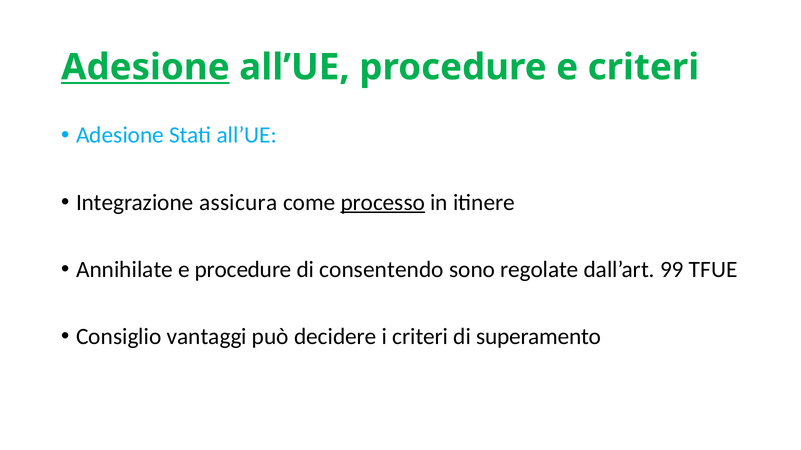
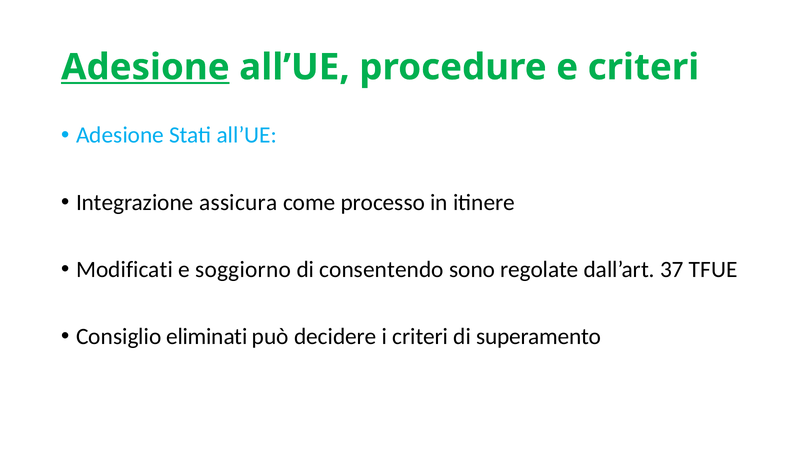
processo underline: present -> none
Annihilate: Annihilate -> Modificati
e procedure: procedure -> soggiorno
99: 99 -> 37
vantaggi: vantaggi -> eliminati
